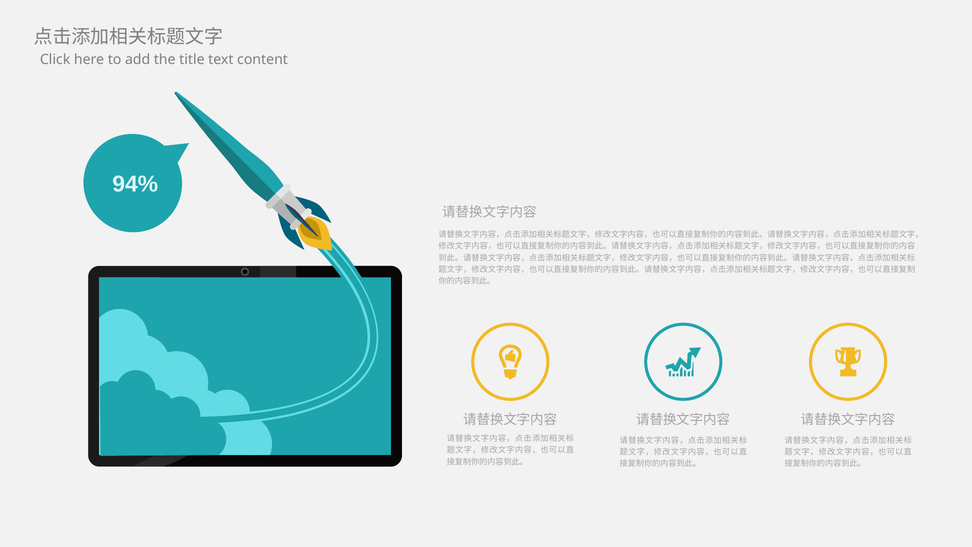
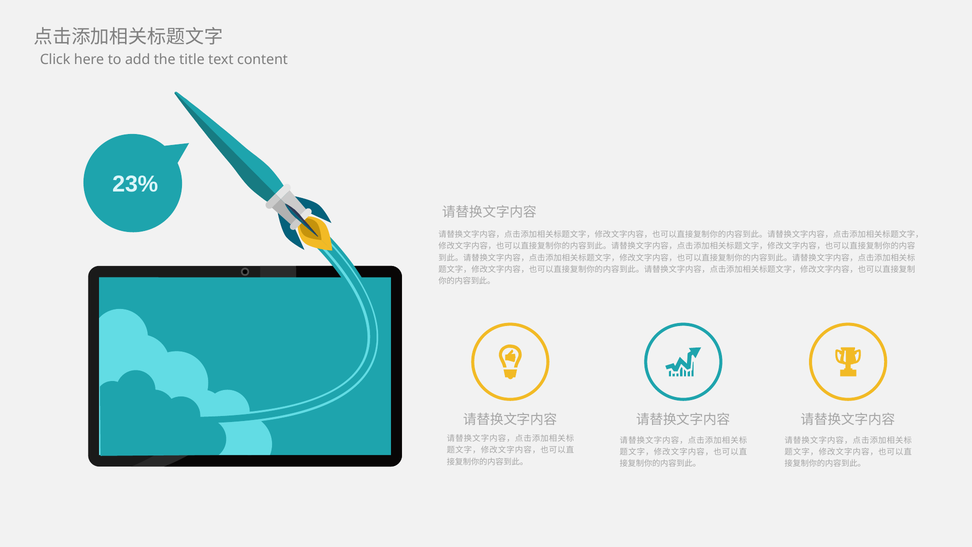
94%: 94% -> 23%
